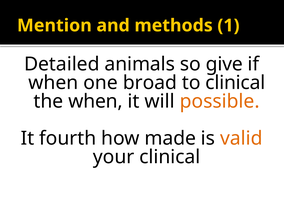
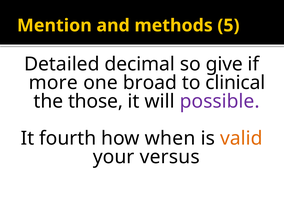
1: 1 -> 5
animals: animals -> decimal
when at (53, 83): when -> more
the when: when -> those
possible colour: orange -> purple
made: made -> when
your clinical: clinical -> versus
